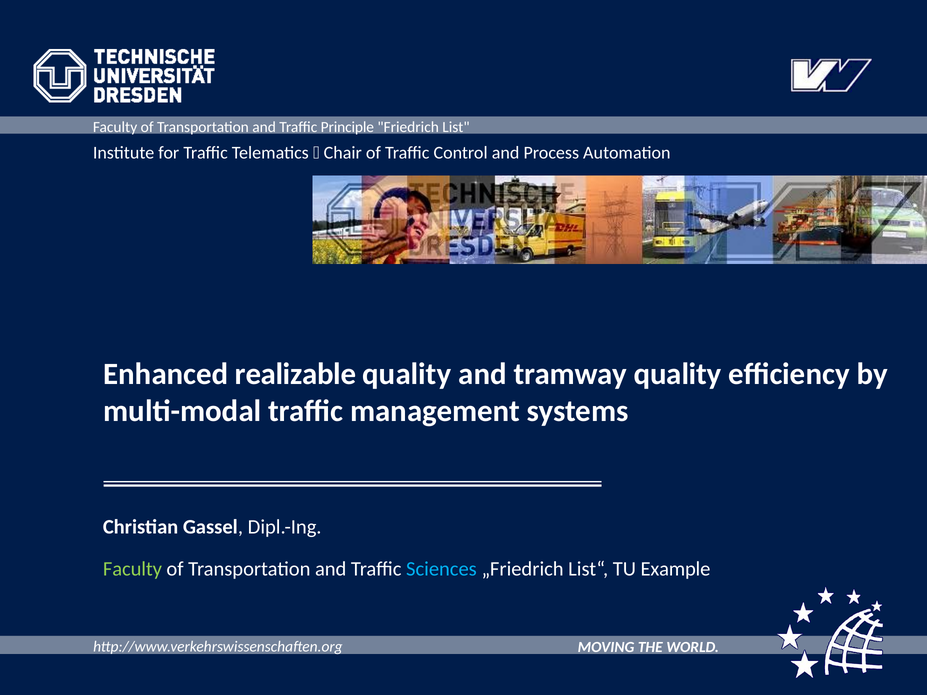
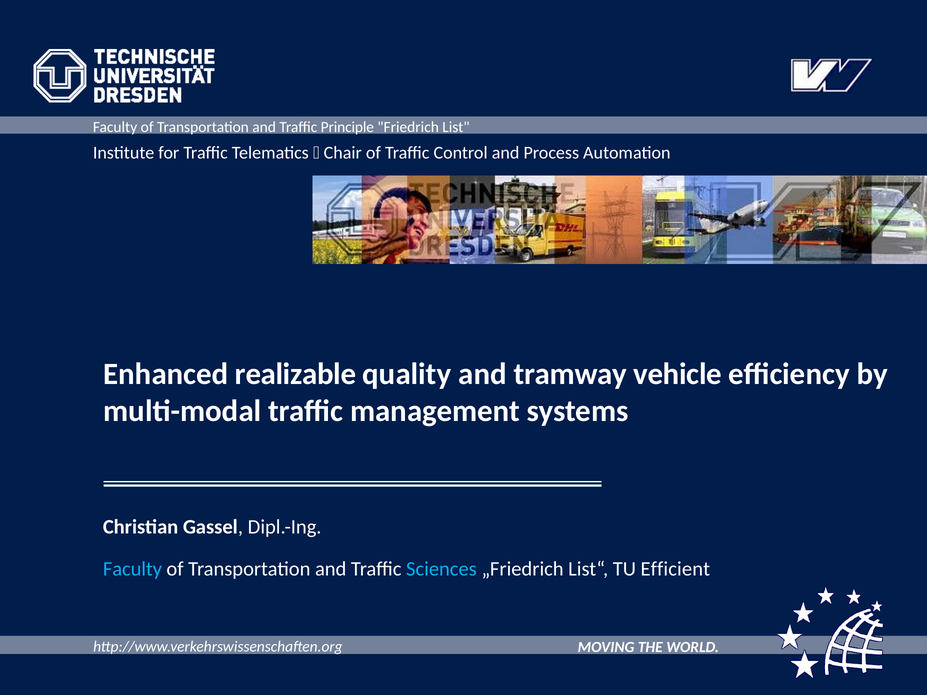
tramway quality: quality -> vehicle
Faculty at (132, 569) colour: light green -> light blue
Example: Example -> Efficient
